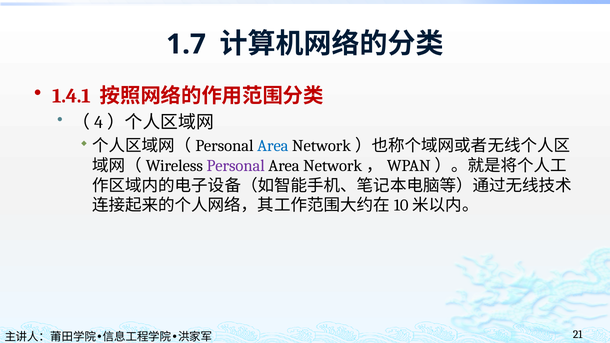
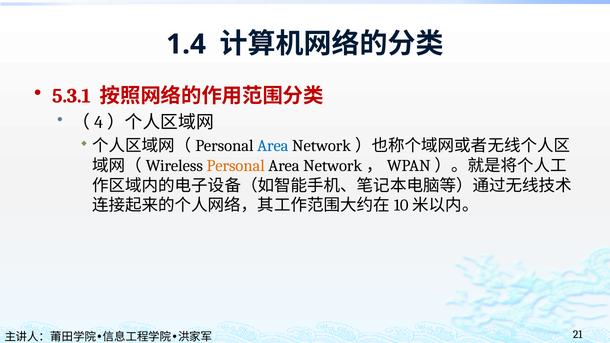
1.7: 1.7 -> 1.4
1.4.1: 1.4.1 -> 5.3.1
Personal colour: purple -> orange
